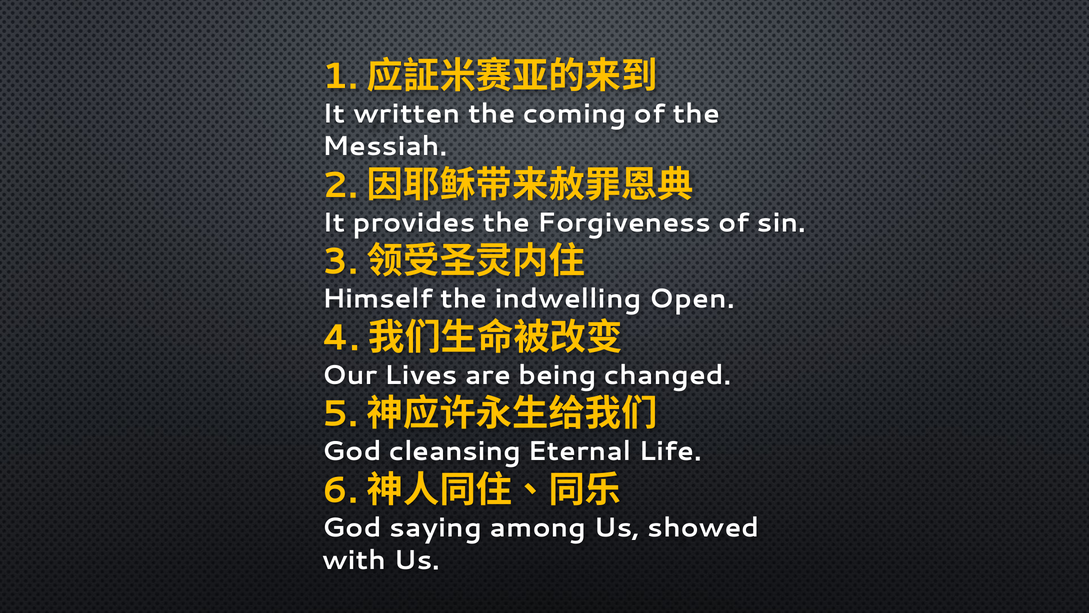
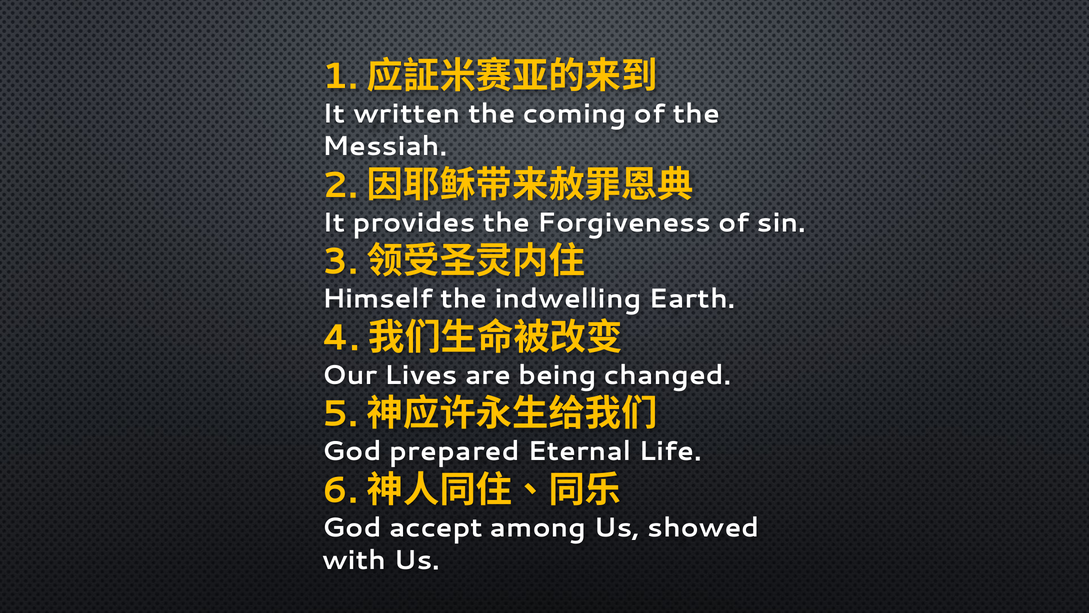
Open: Open -> Earth
cleansing: cleansing -> prepared
saying: saying -> accept
